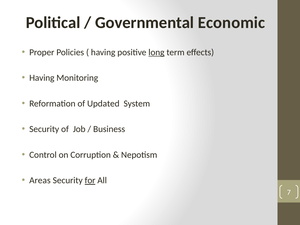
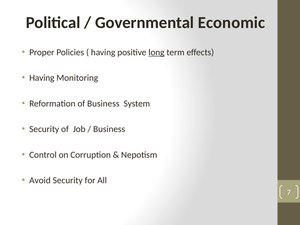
of Updated: Updated -> Business
Areas: Areas -> Avoid
for underline: present -> none
